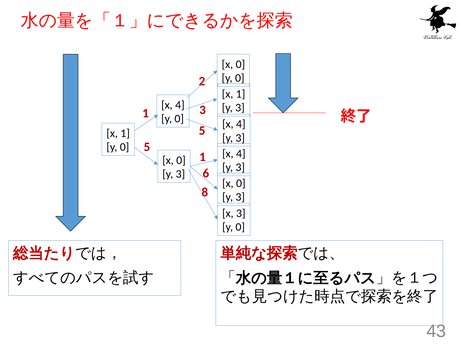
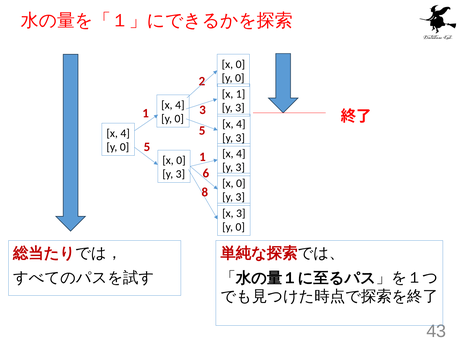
1 at (125, 133): 1 -> 4
